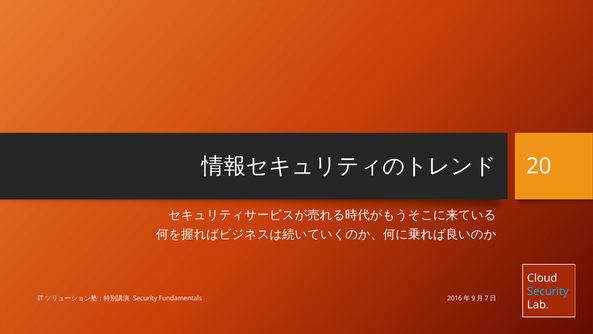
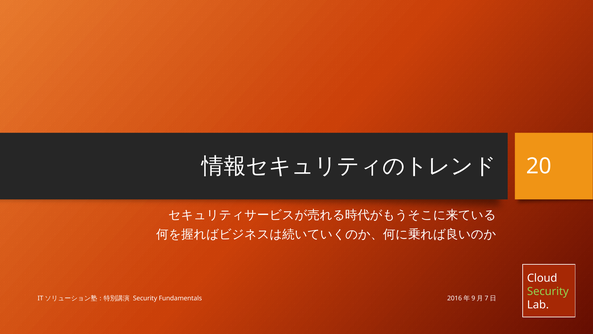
Security at (548, 291) colour: light blue -> light green
